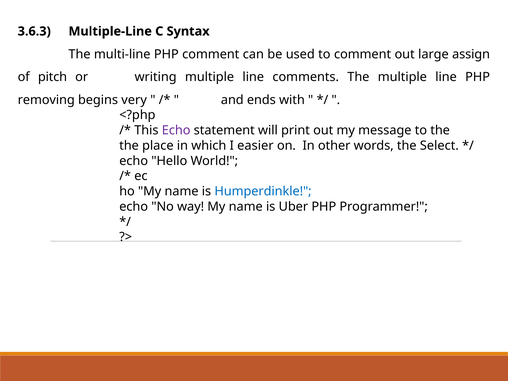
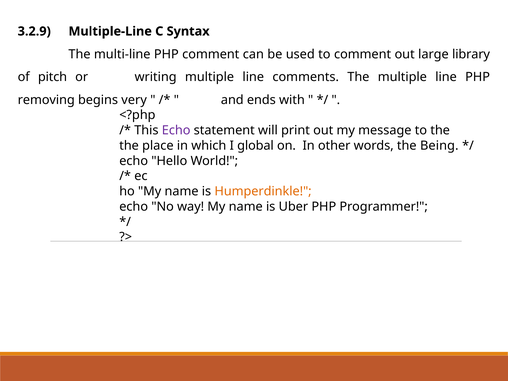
3.6.3: 3.6.3 -> 3.2.9
assign: assign -> library
easier: easier -> global
Select: Select -> Being
Humperdinkle colour: blue -> orange
